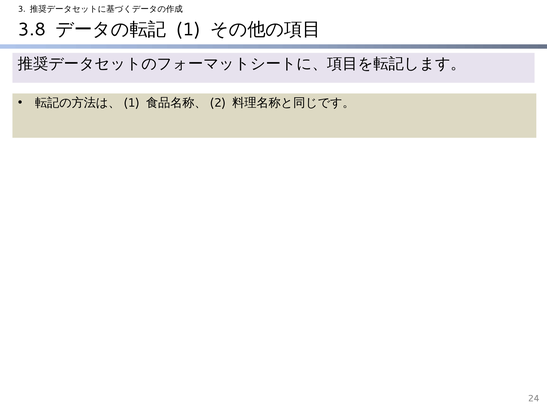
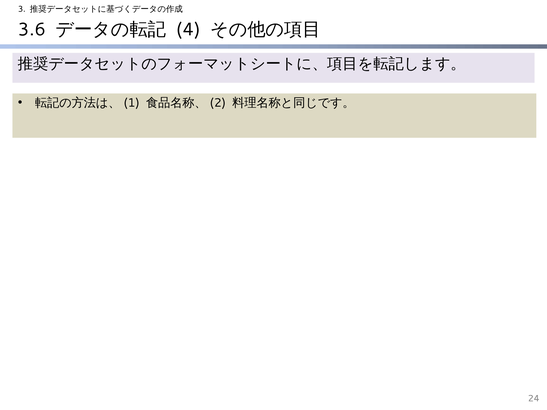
3.8: 3.8 -> 3.6
1: 1 -> 4
